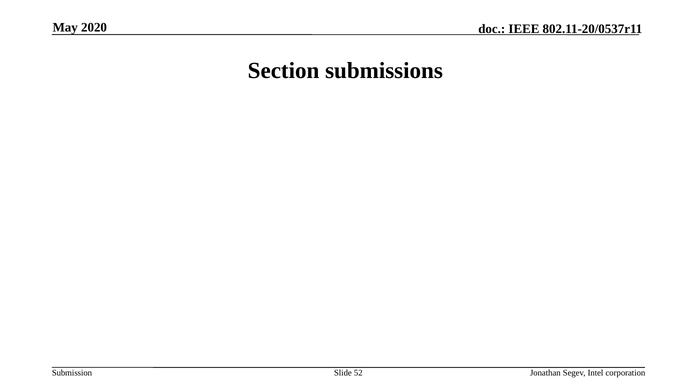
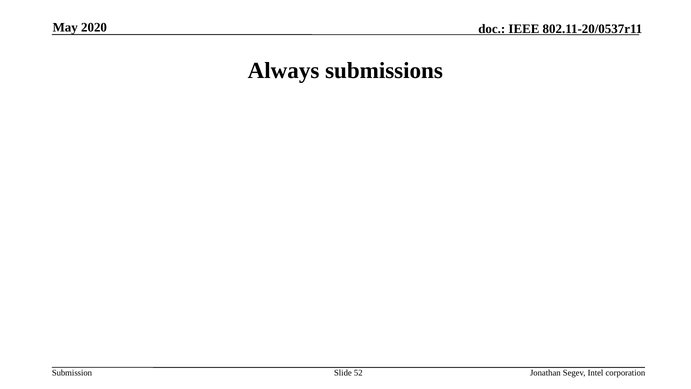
Section: Section -> Always
